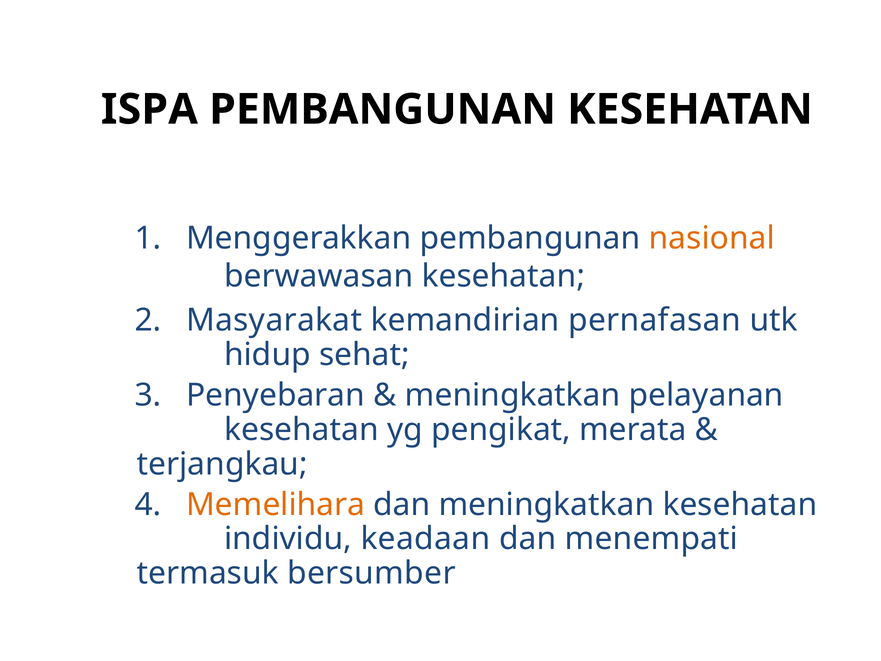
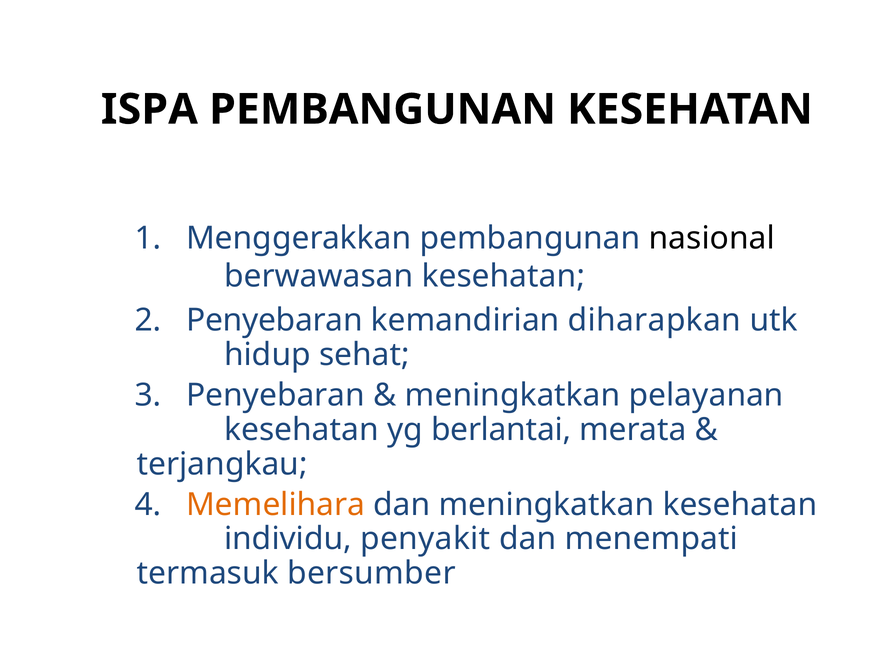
nasional colour: orange -> black
2 Masyarakat: Masyarakat -> Penyebaran
pernafasan: pernafasan -> diharapkan
pengikat: pengikat -> berlantai
keadaan: keadaan -> penyakit
